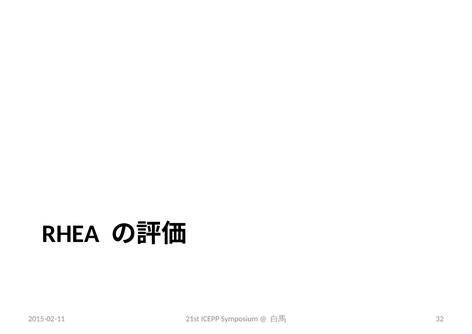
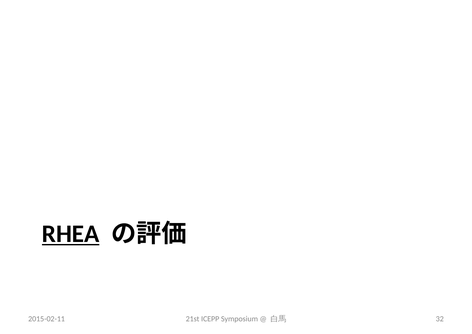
RHEA underline: none -> present
